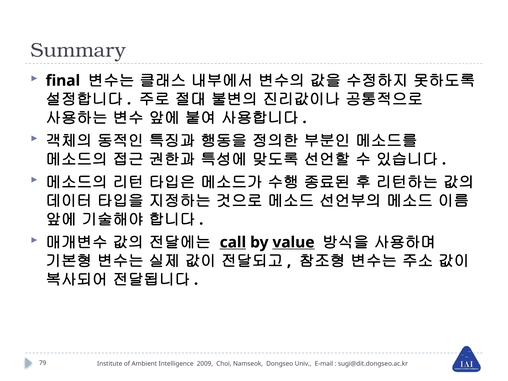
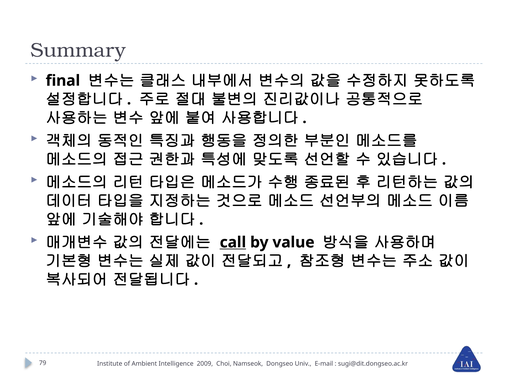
value underline: present -> none
